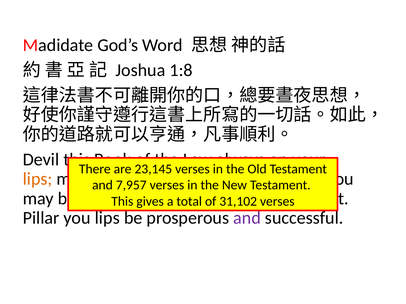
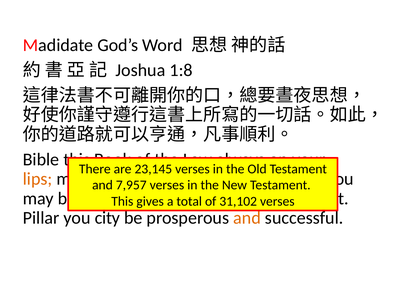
Devil: Devil -> Bible
you lips: lips -> city
and at (247, 218) colour: purple -> orange
